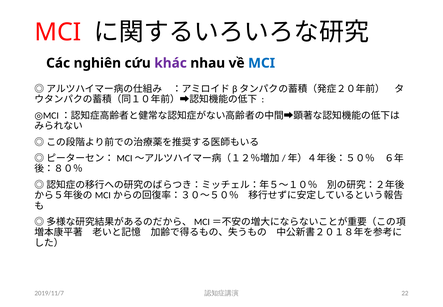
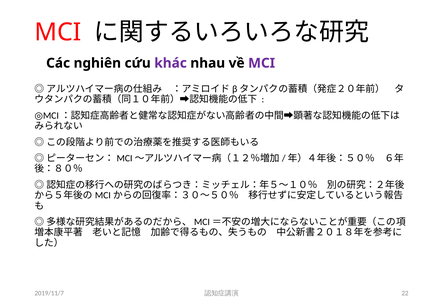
MCI at (262, 63) colour: blue -> purple
